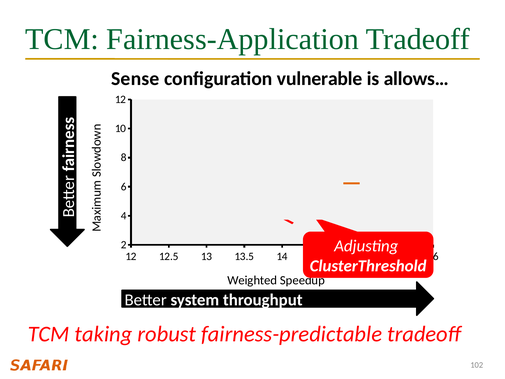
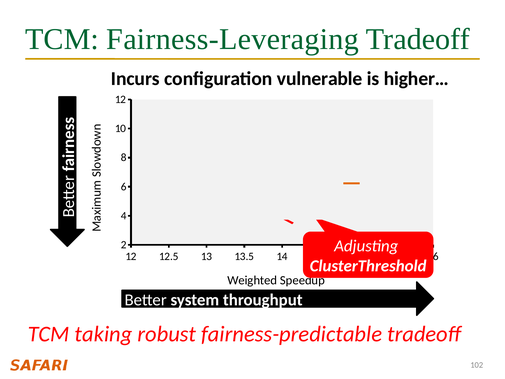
Fairness-Application: Fairness-Application -> Fairness-Leveraging
Sense: Sense -> Incurs
allows…: allows… -> higher…
